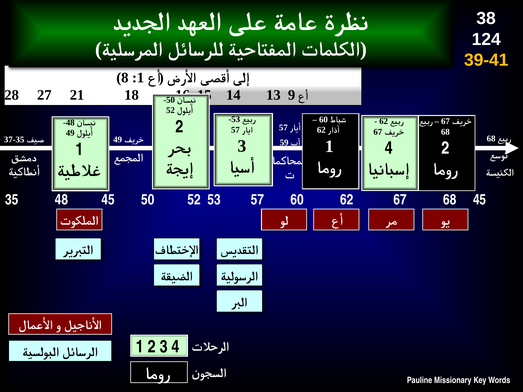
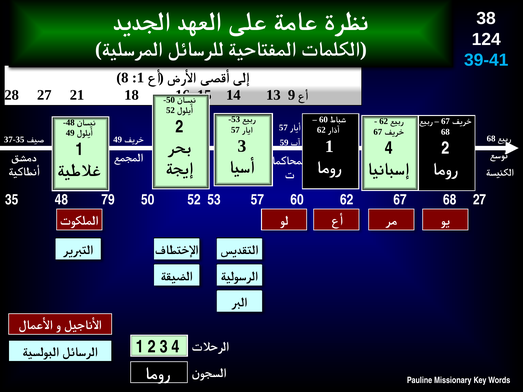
39-41 colour: yellow -> light blue
45 at (108, 200): 45 -> 79
45 at (480, 200): 45 -> 27
